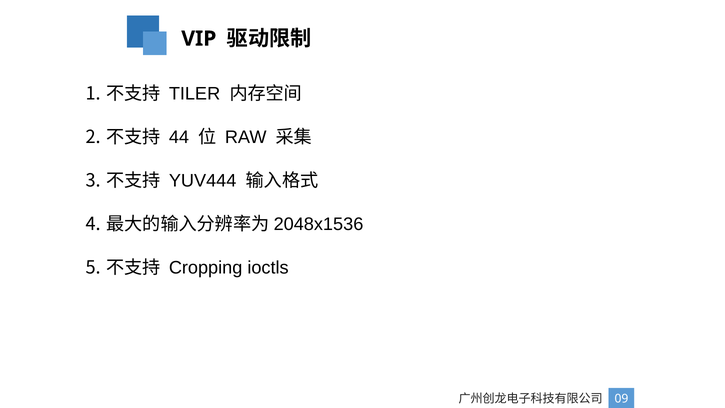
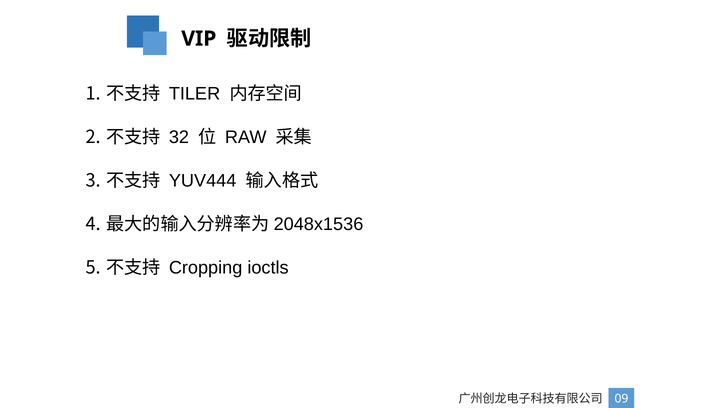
44: 44 -> 32
